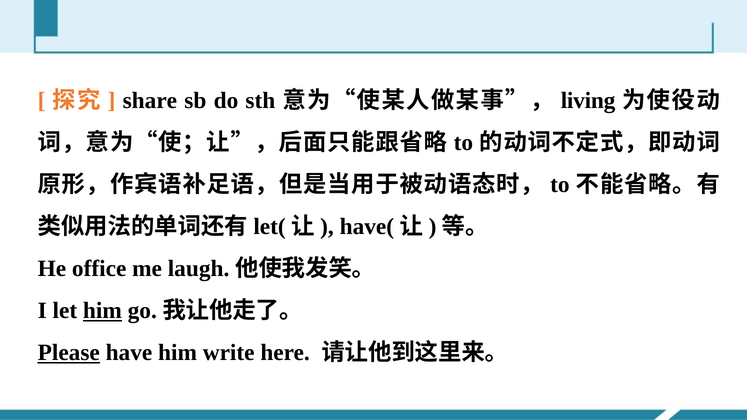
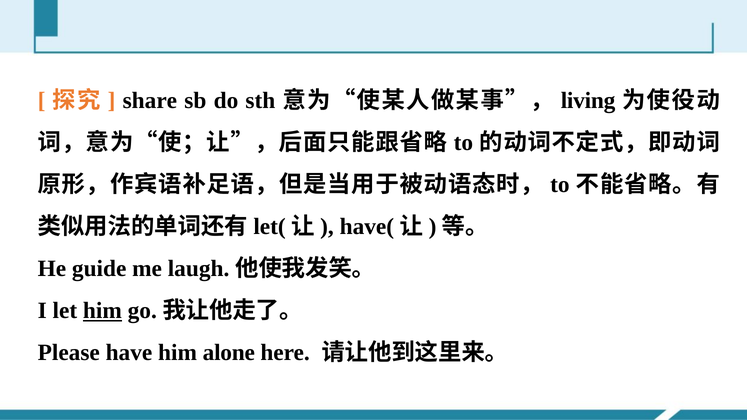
office: office -> guide
Please underline: present -> none
write: write -> alone
